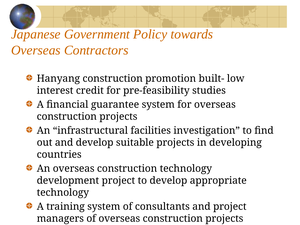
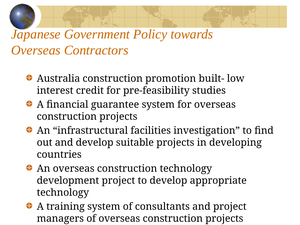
Hanyang: Hanyang -> Australia
